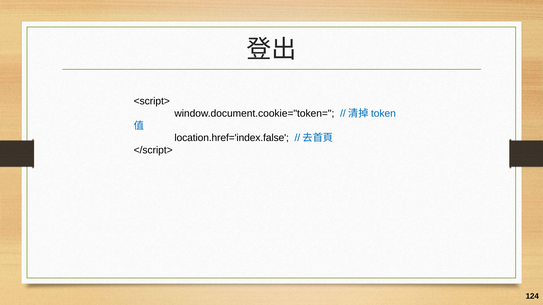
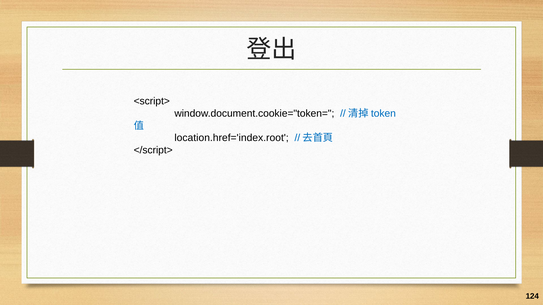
location.href='index.false: location.href='index.false -> location.href='index.root
